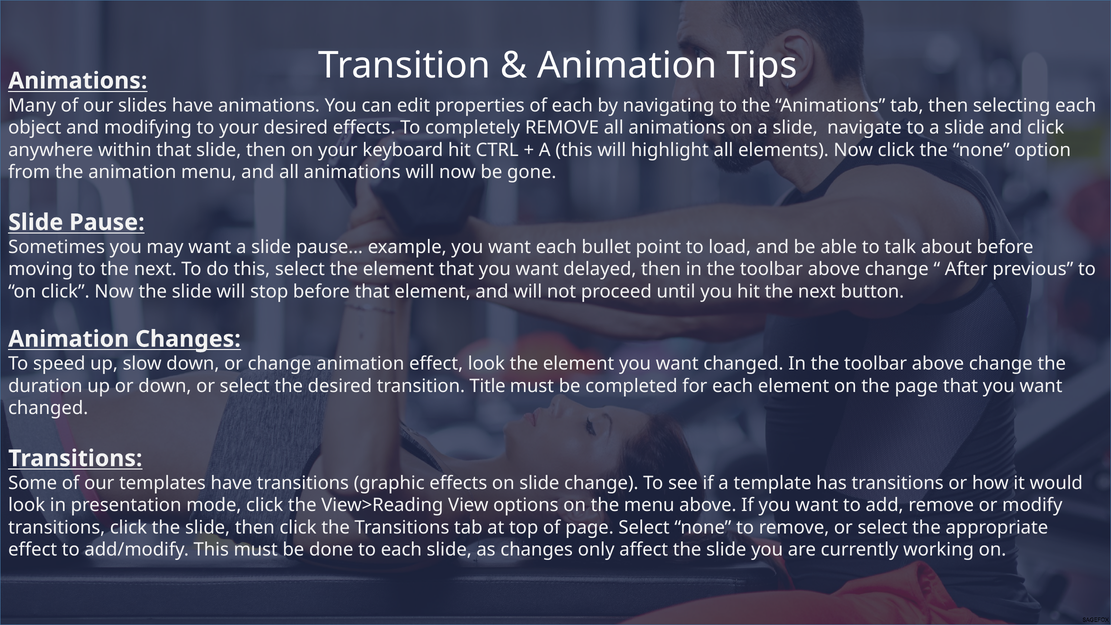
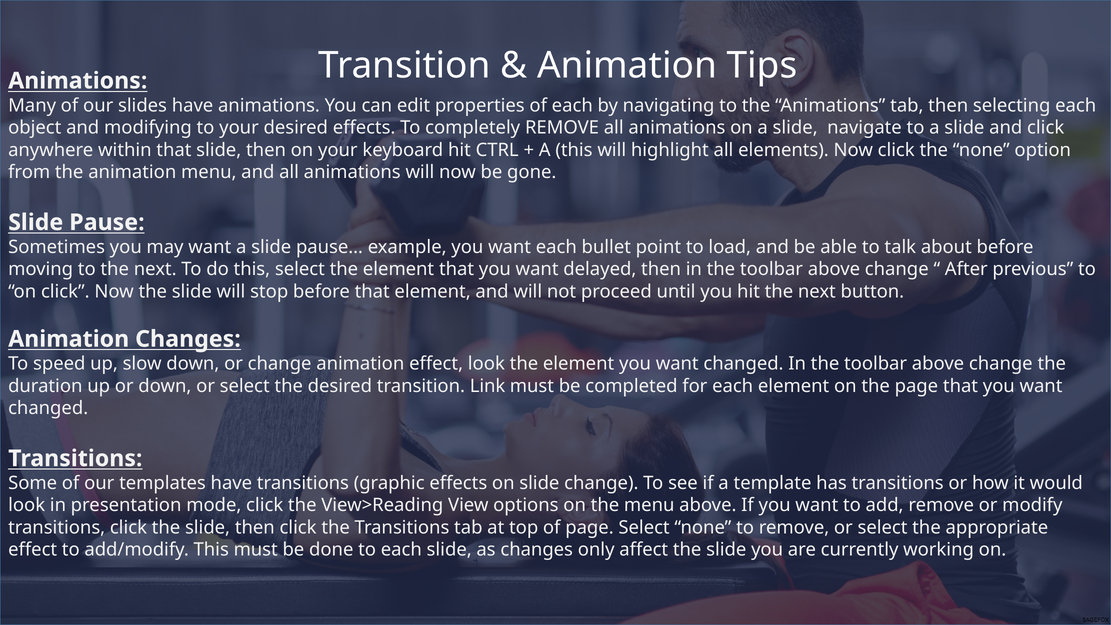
Title: Title -> Link
